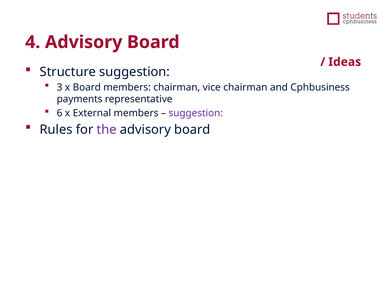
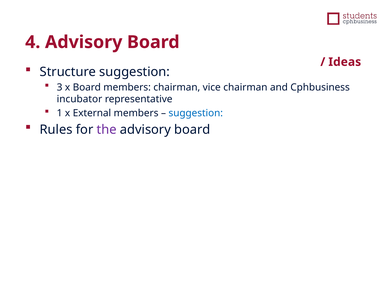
payments: payments -> incubator
6: 6 -> 1
suggestion at (196, 113) colour: purple -> blue
